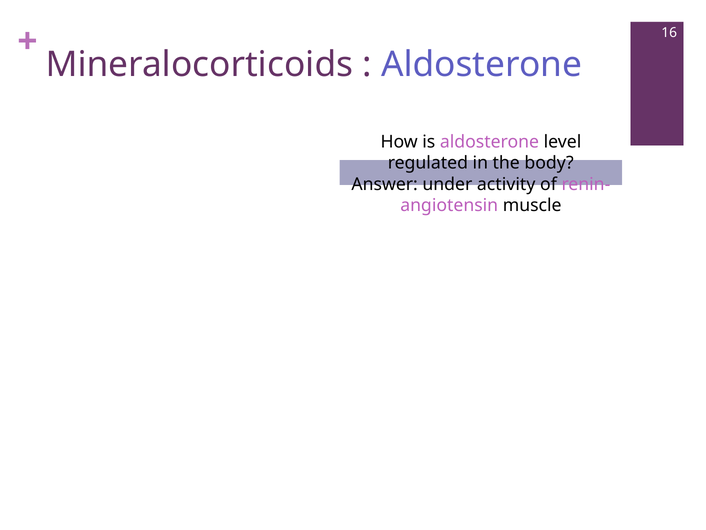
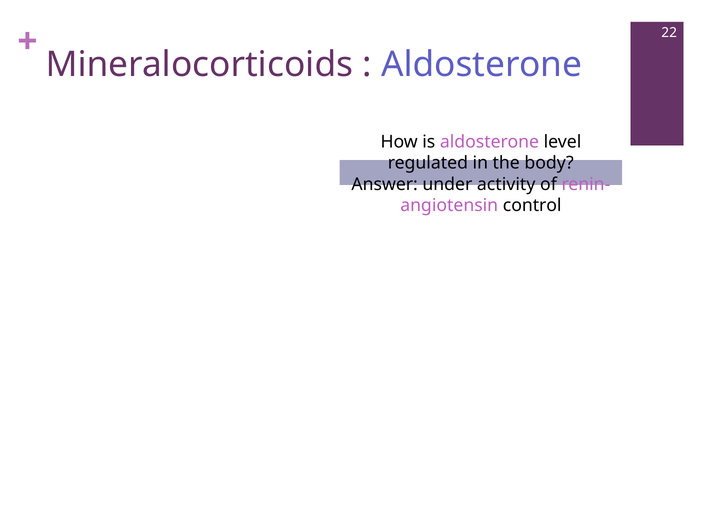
16: 16 -> 22
muscle: muscle -> control
